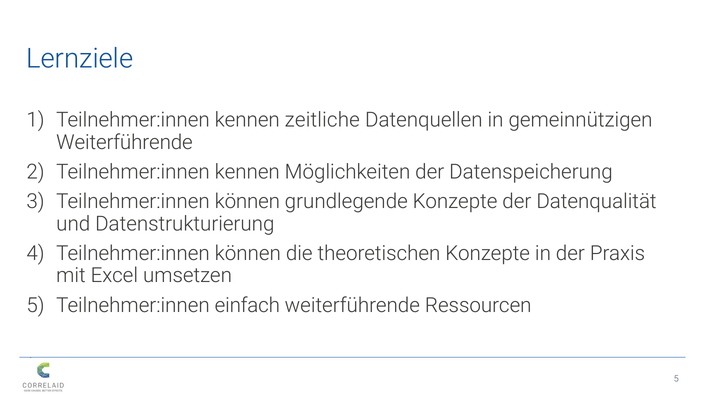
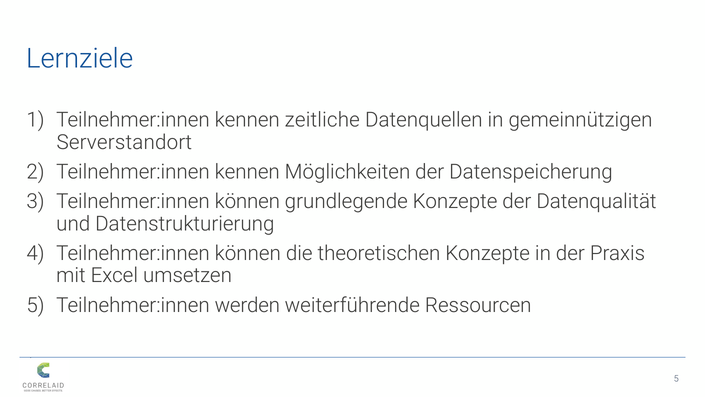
Weiterführende at (124, 142): Weiterführende -> Serverstandort
einfach: einfach -> werden
